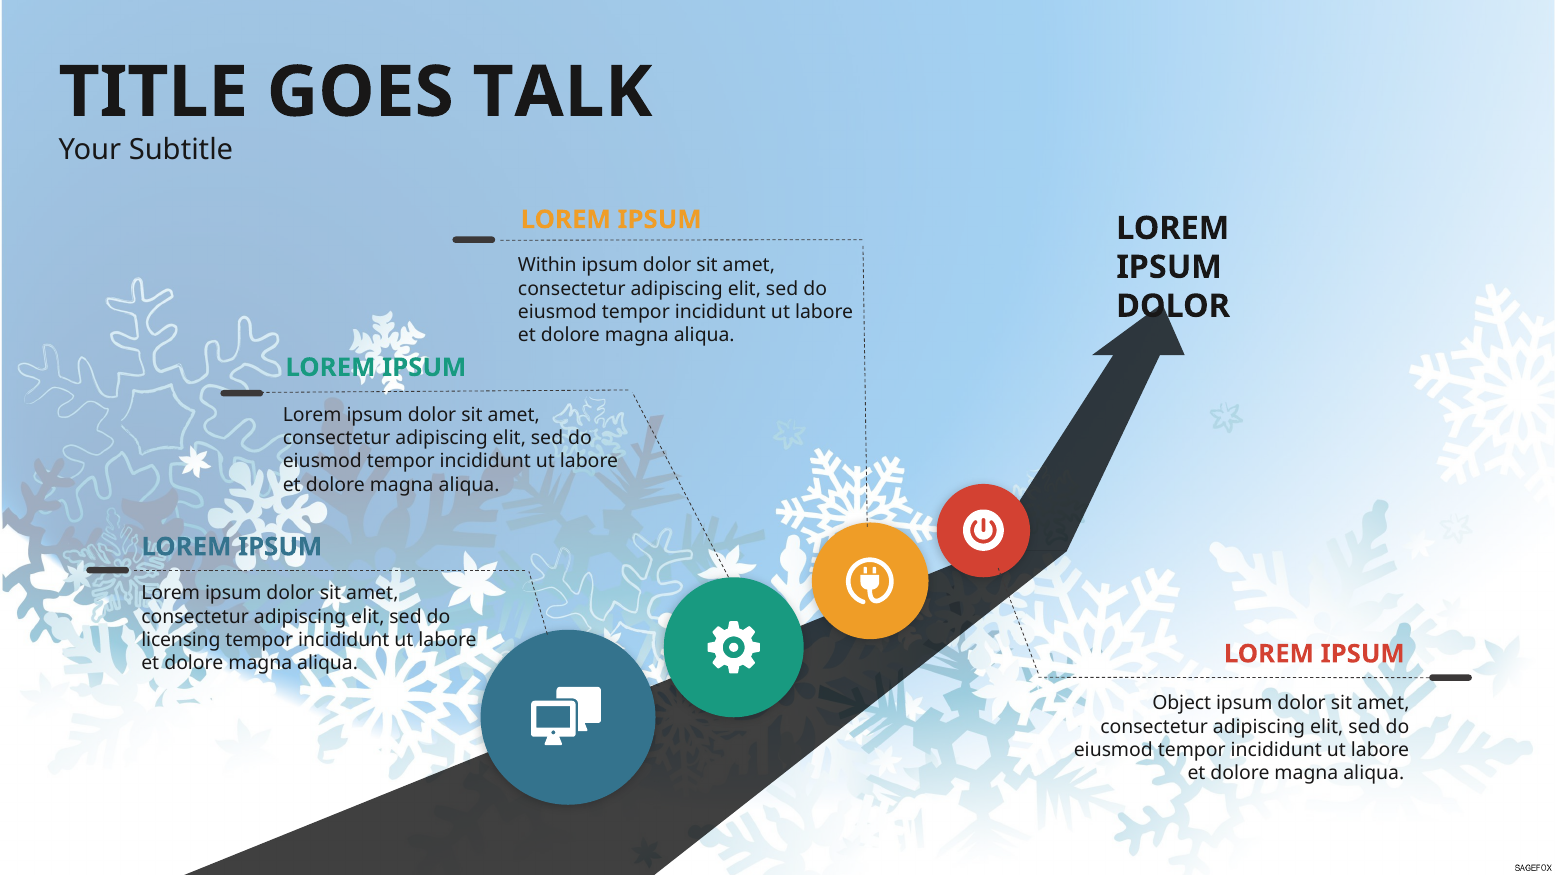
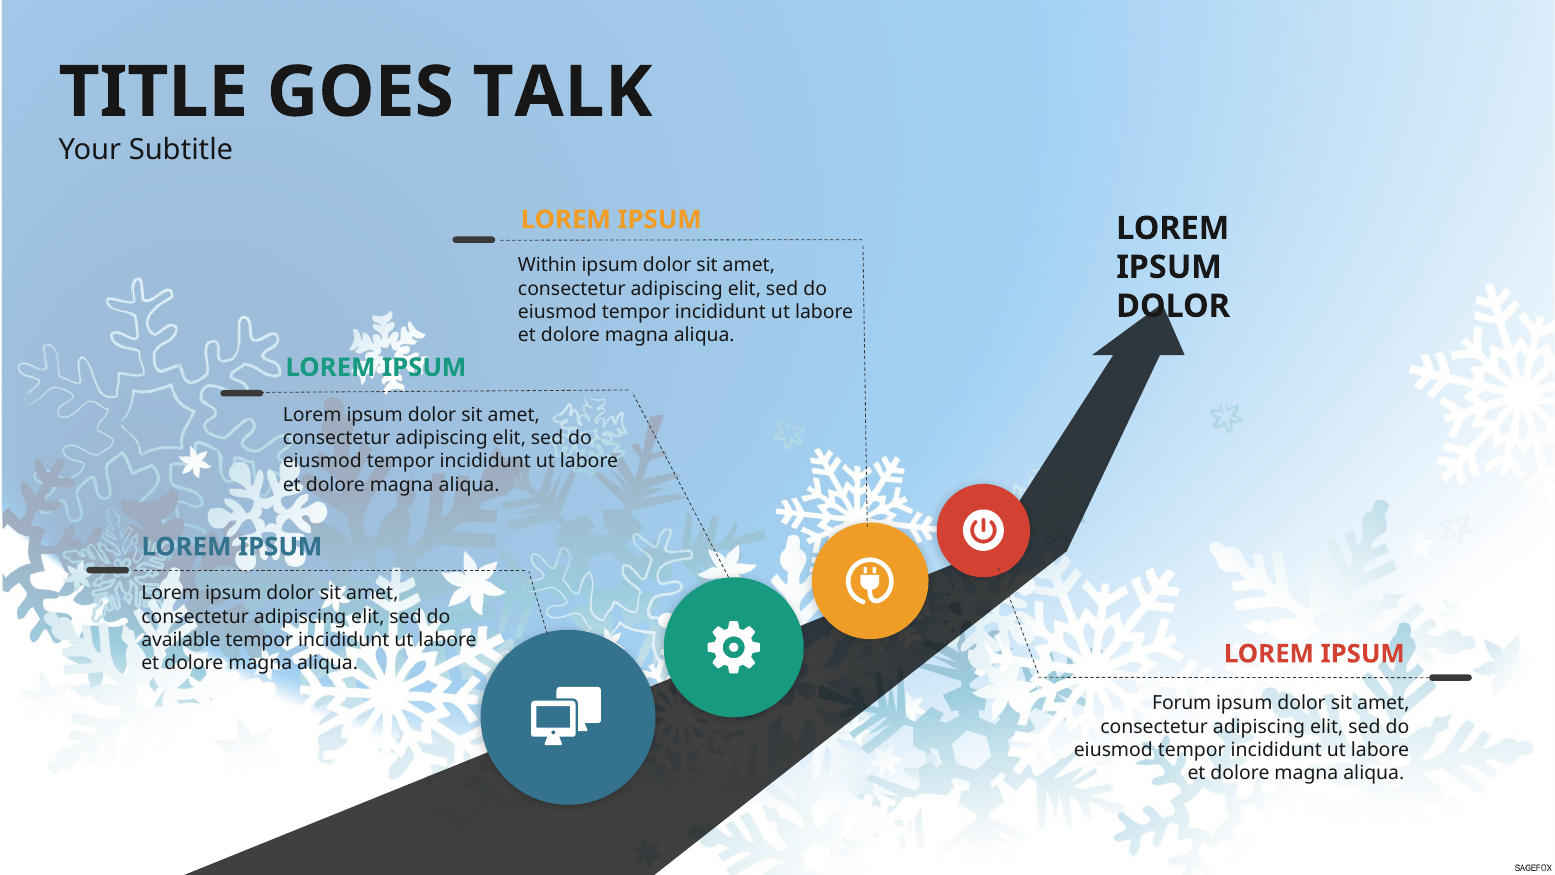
licensing: licensing -> available
Object: Object -> Forum
